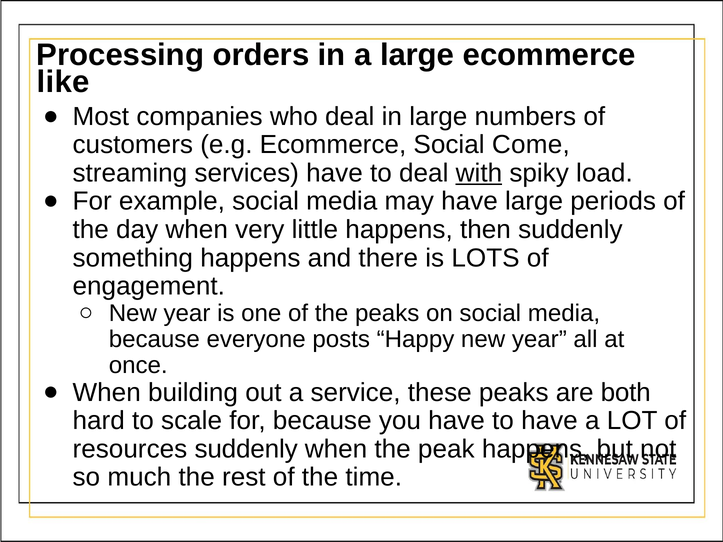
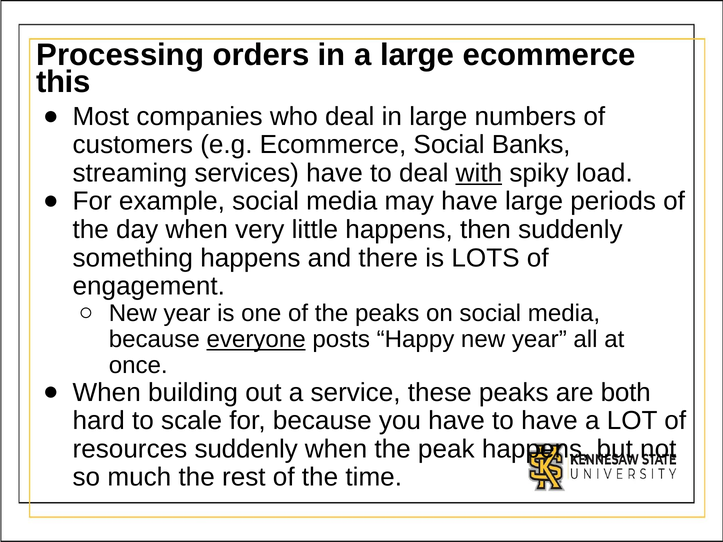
like: like -> this
Come: Come -> Banks
everyone underline: none -> present
